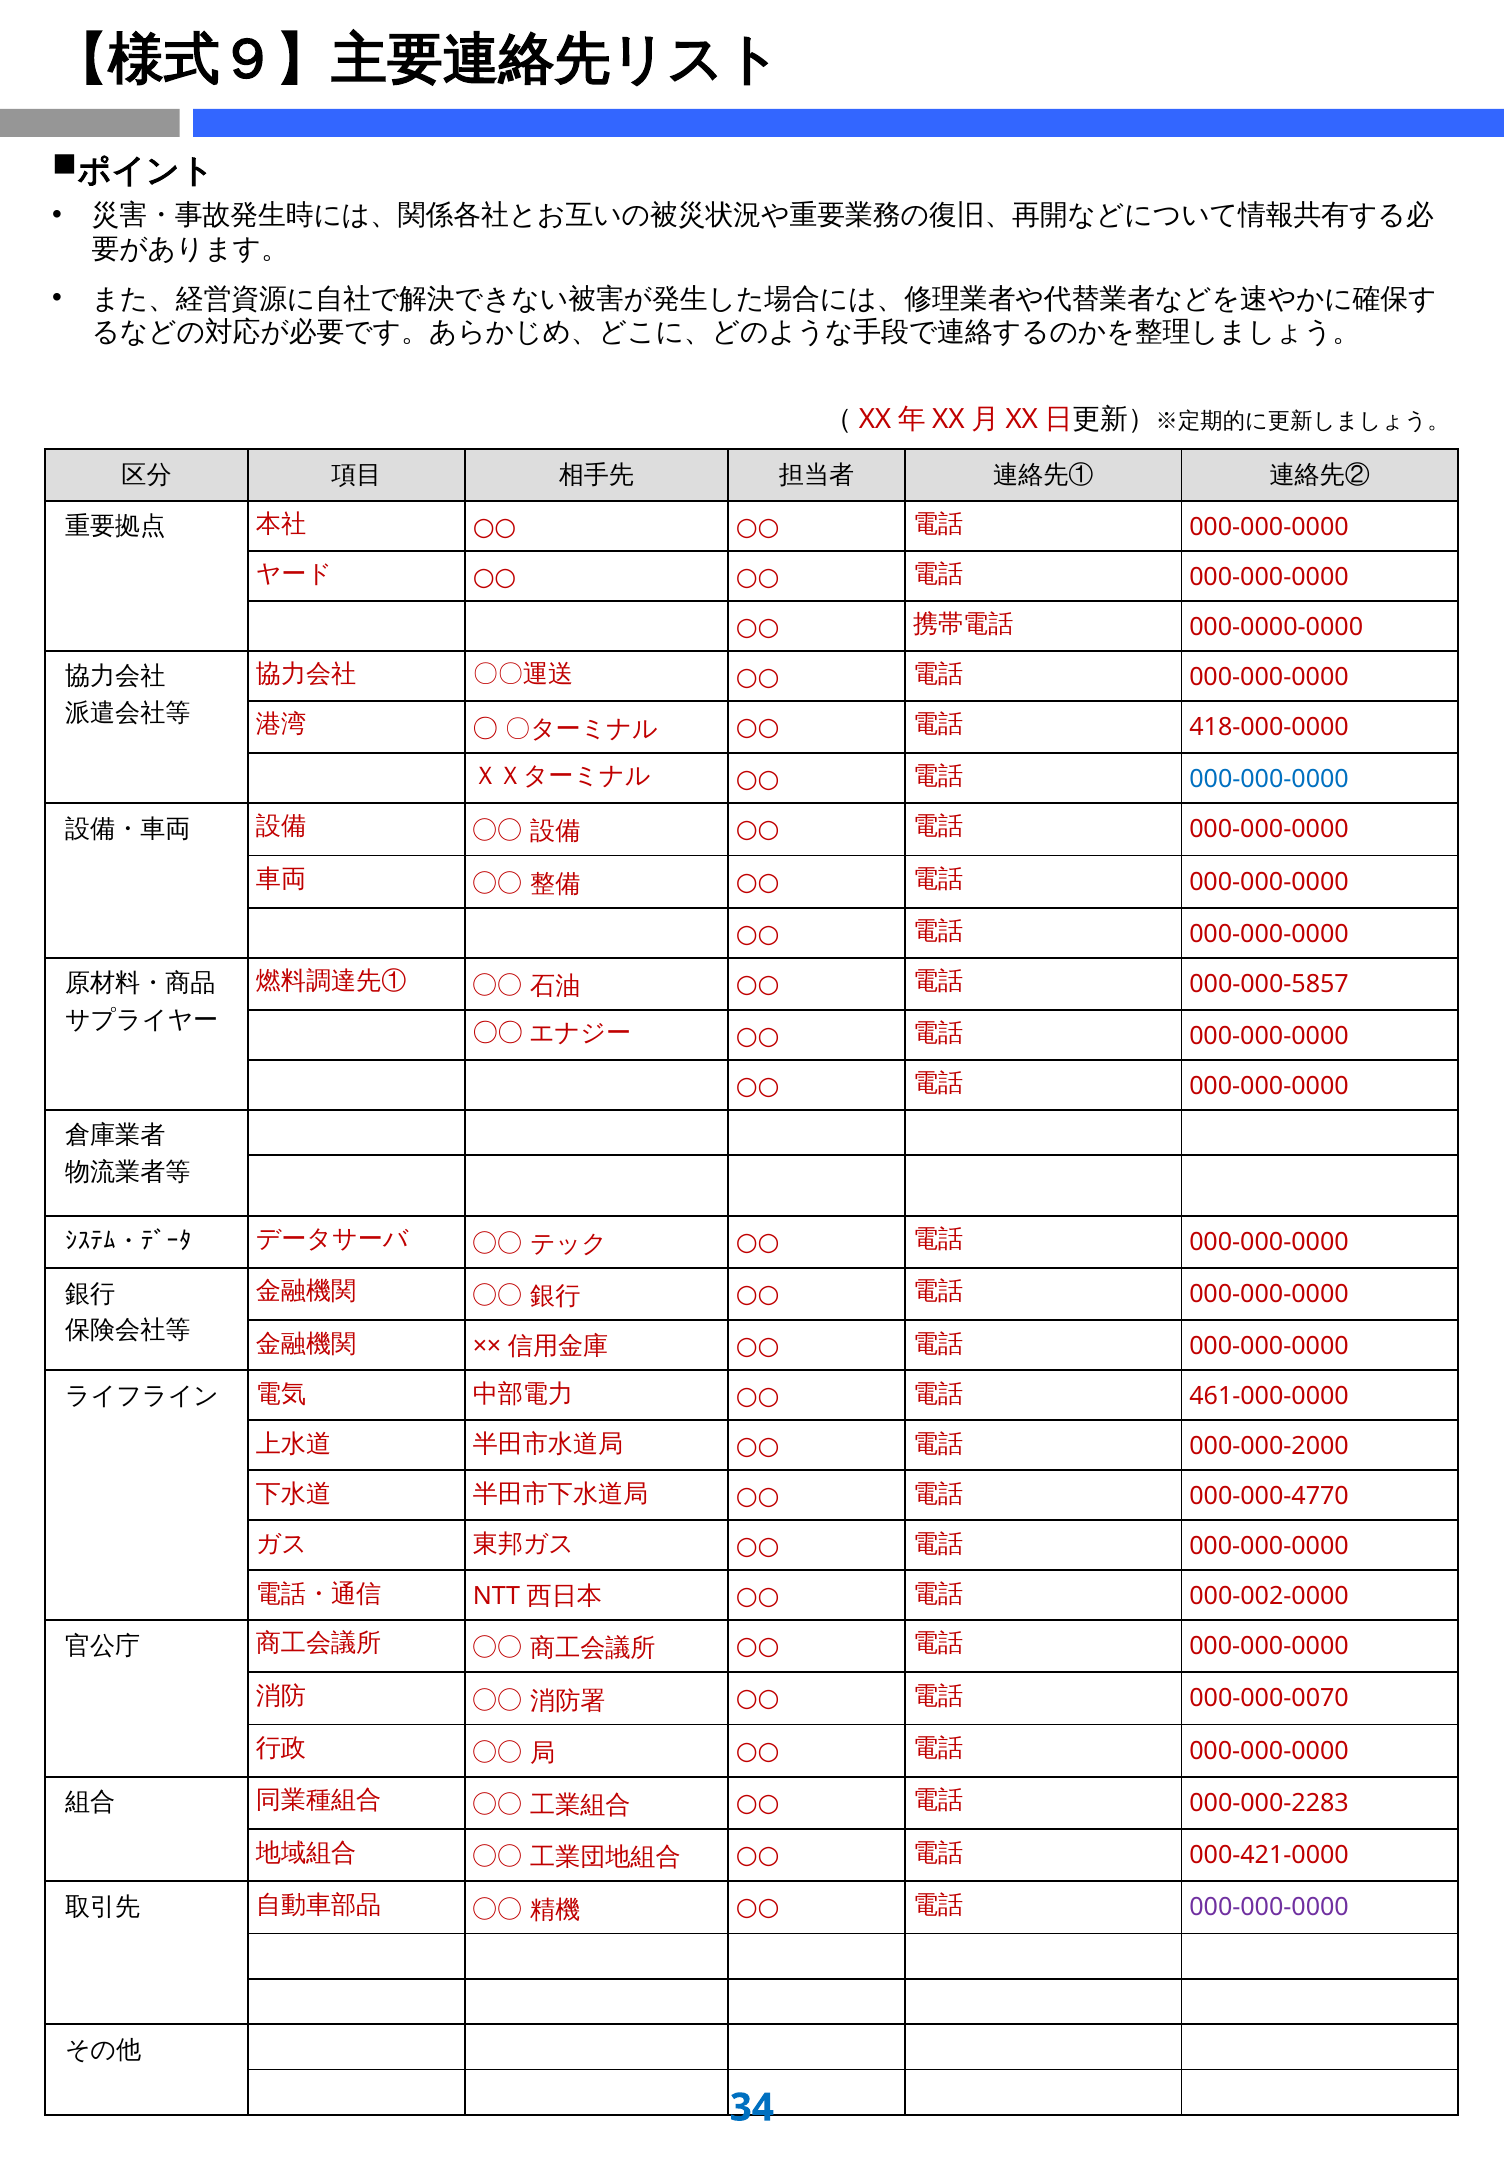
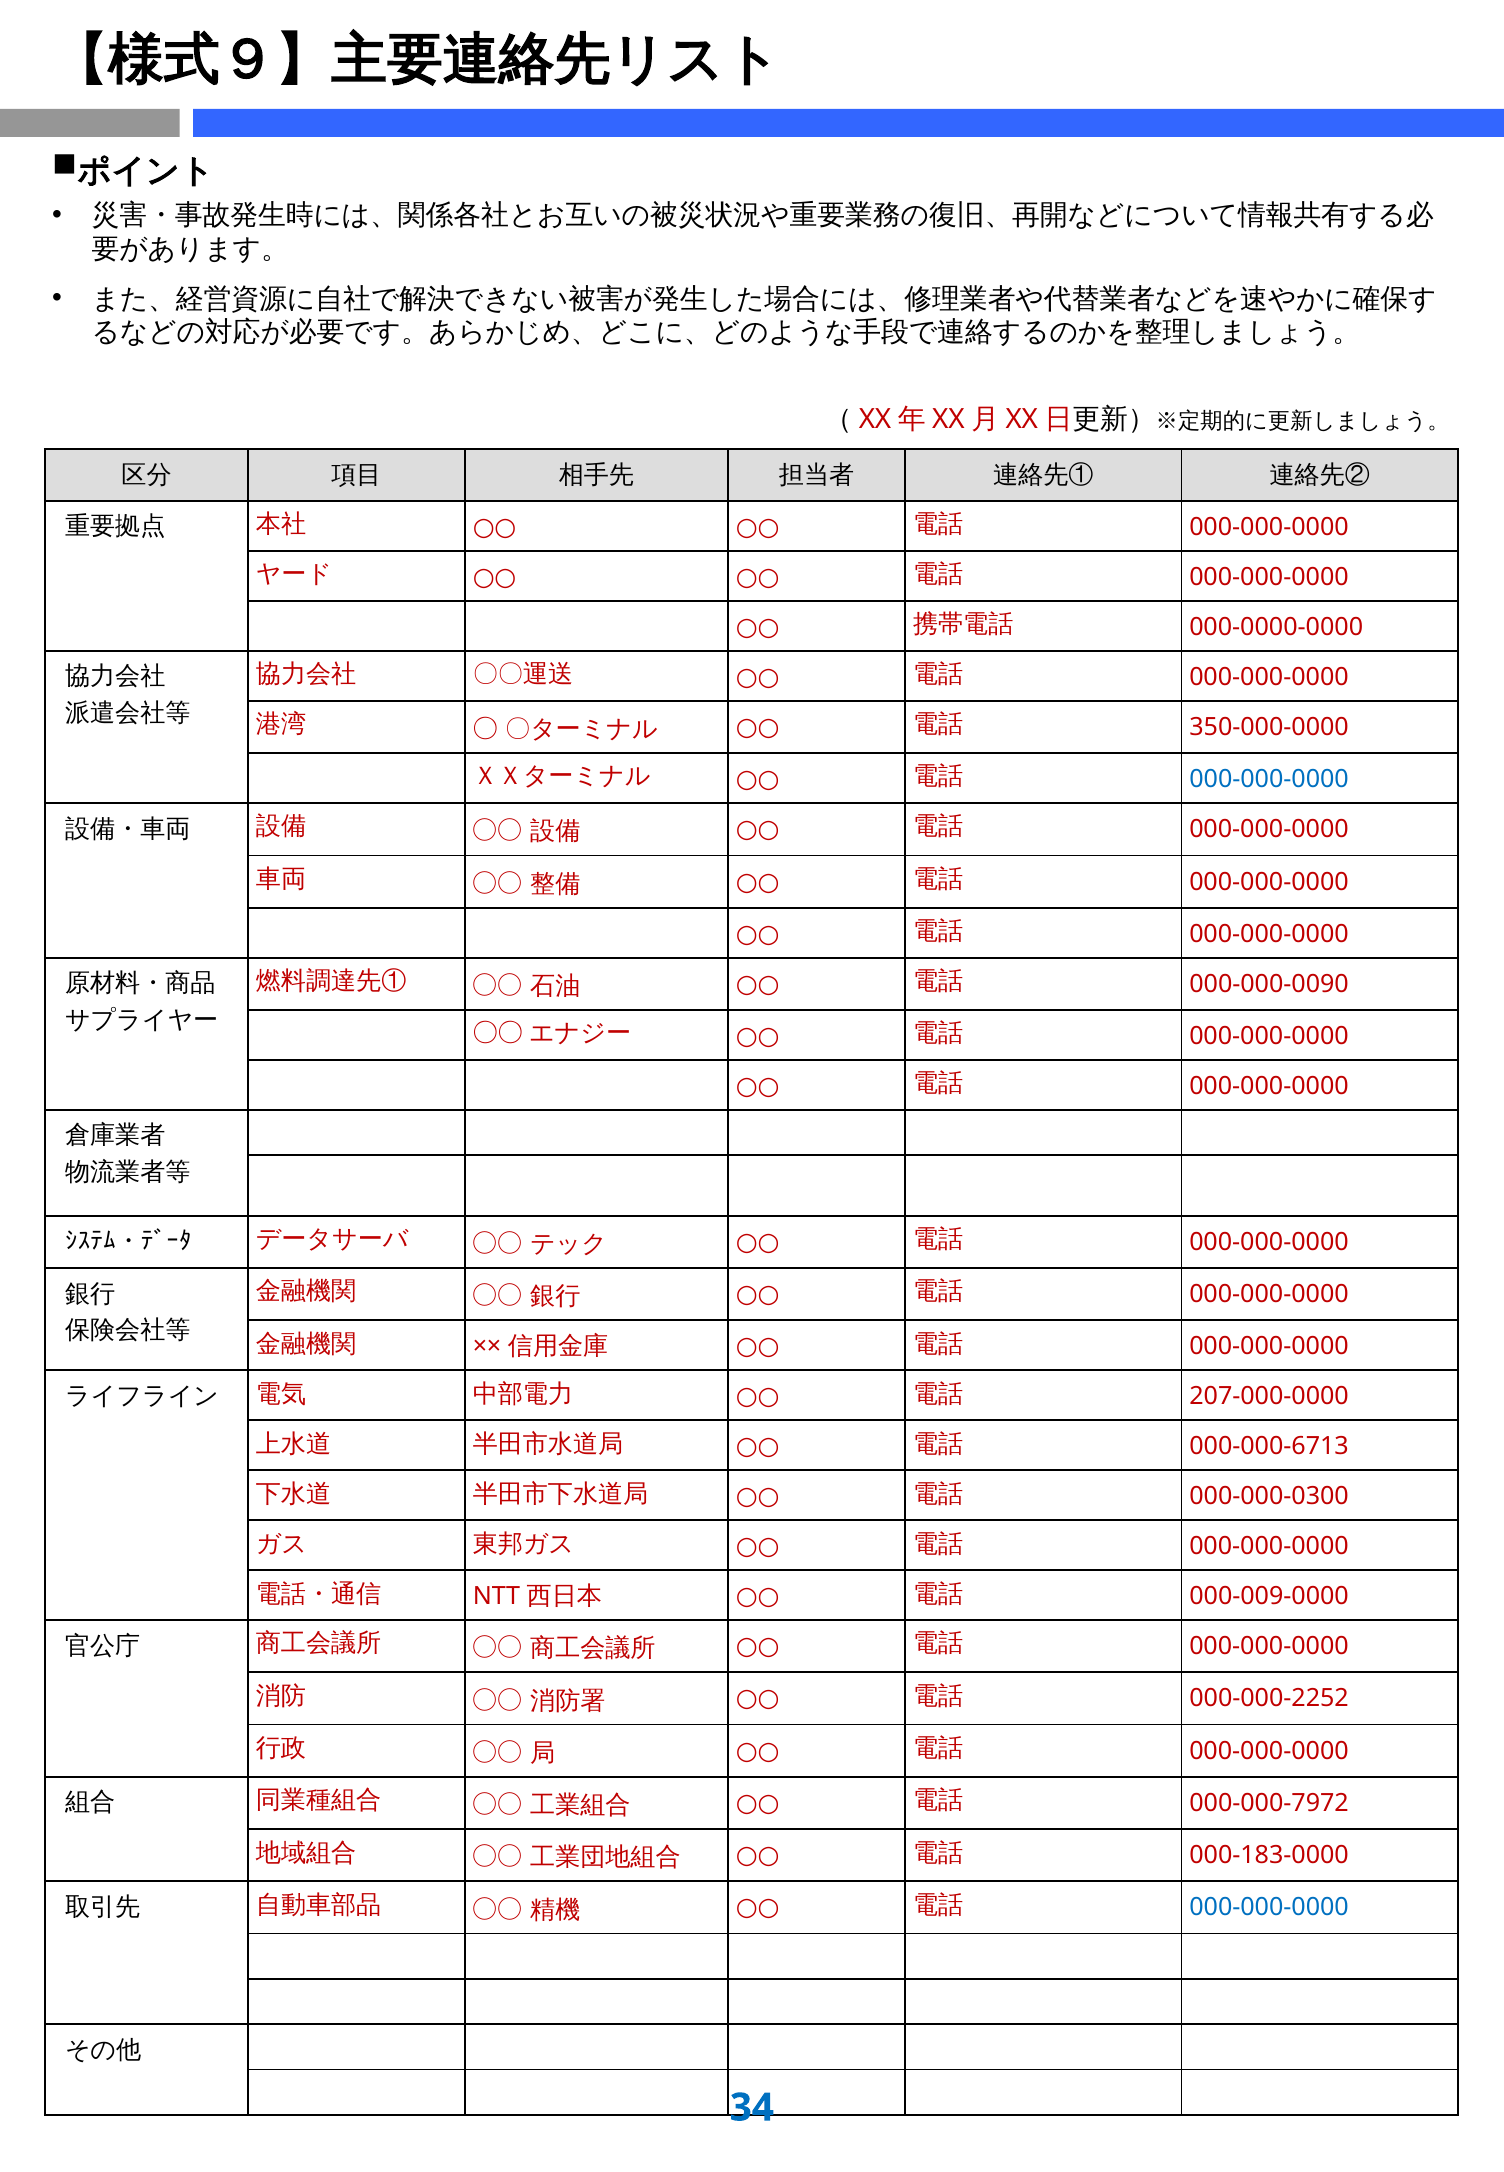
418-000-0000: 418-000-0000 -> 350-000-0000
000-000-5857: 000-000-5857 -> 000-000-0090
461-000-0000: 461-000-0000 -> 207-000-0000
000-000-2000: 000-000-2000 -> 000-000-6713
000-000-4770: 000-000-4770 -> 000-000-0300
000-002-0000: 000-002-0000 -> 000-009-0000
000-000-0070: 000-000-0070 -> 000-000-2252
000-000-2283: 000-000-2283 -> 000-000-7972
000-421-0000: 000-421-0000 -> 000-183-0000
000-000-0000 at (1269, 1908) colour: purple -> blue
